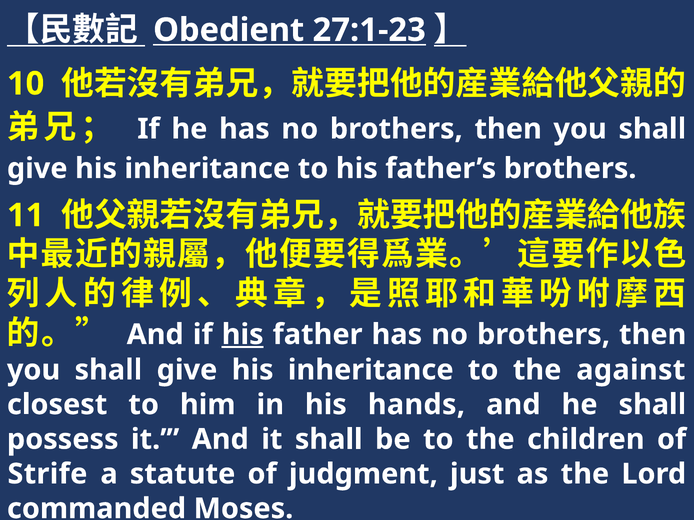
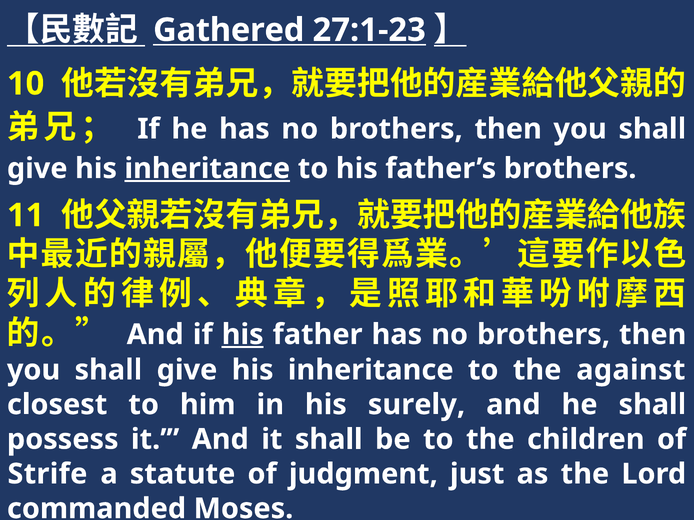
Obedient: Obedient -> Gathered
inheritance at (207, 169) underline: none -> present
hands: hands -> surely
